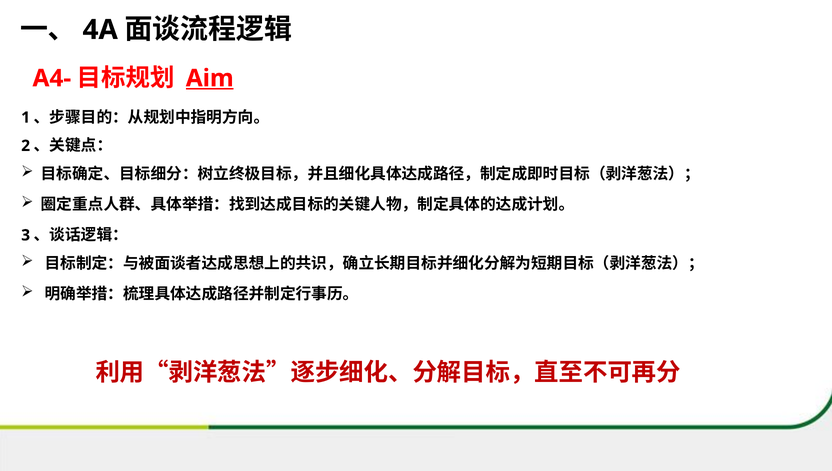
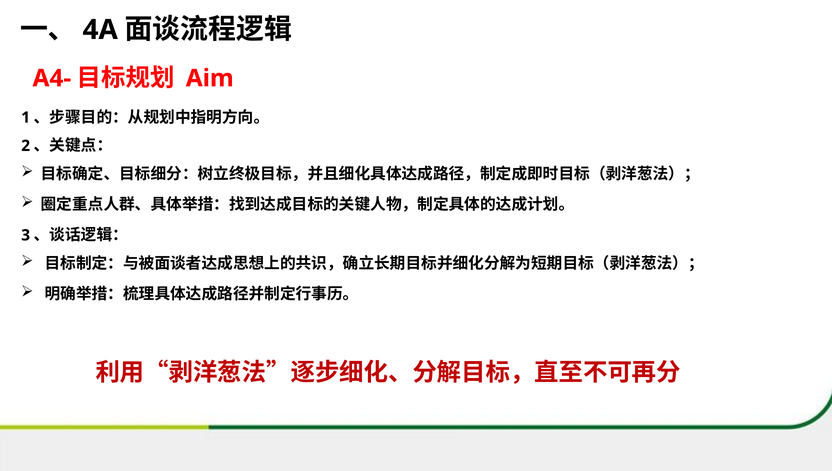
Aim underline: present -> none
